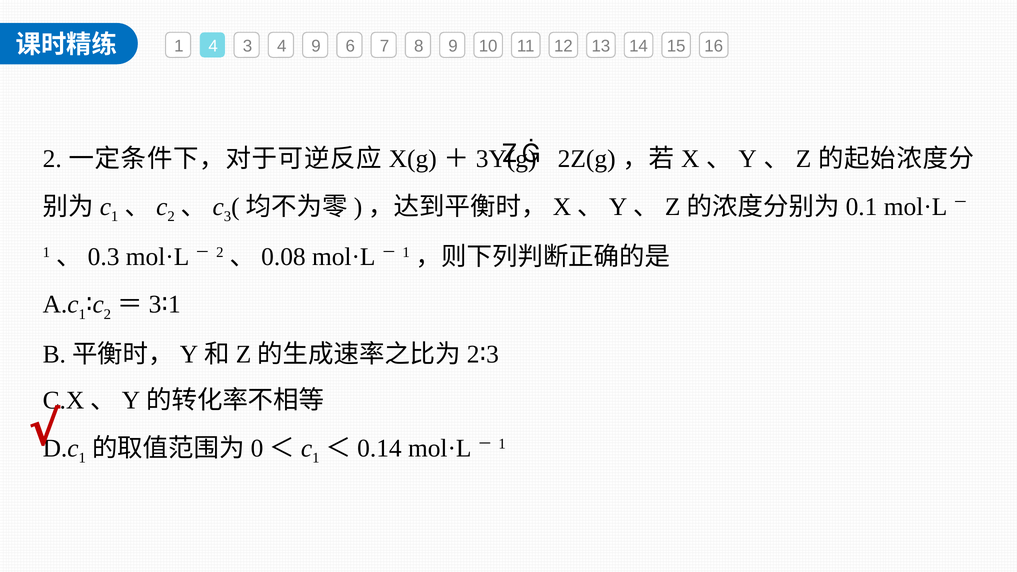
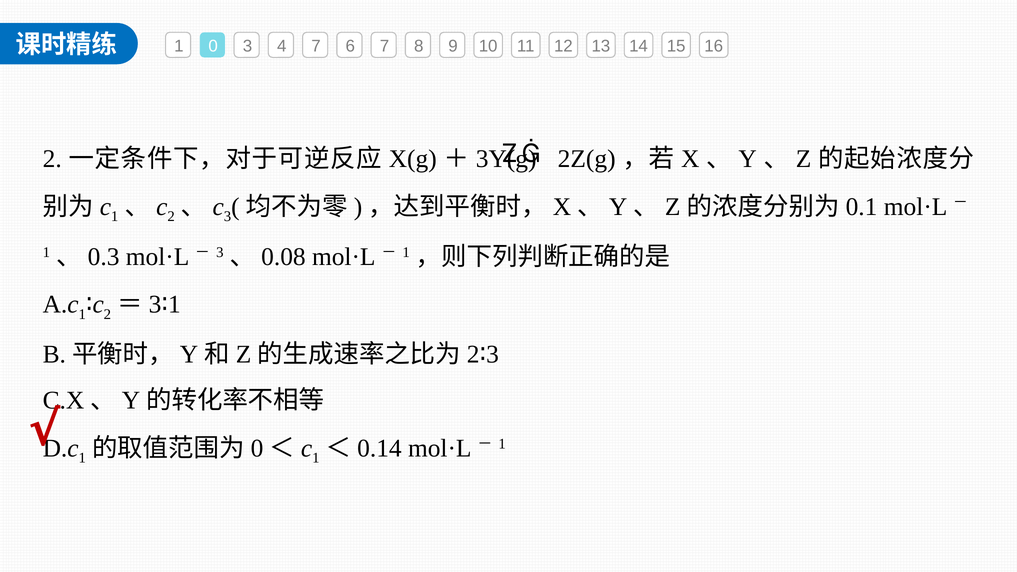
1 4: 4 -> 0
4 9: 9 -> 7
2 at (220, 253): 2 -> 3
